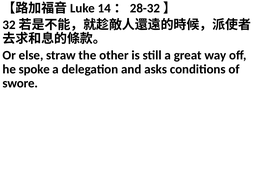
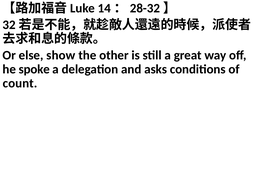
straw: straw -> show
swore: swore -> count
